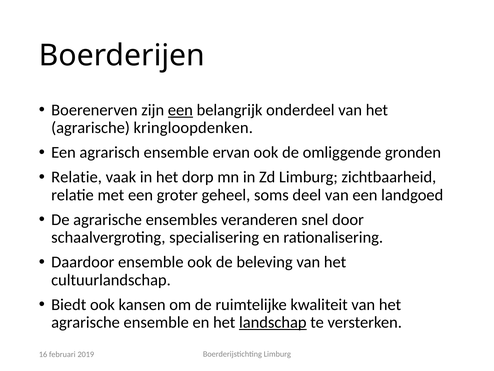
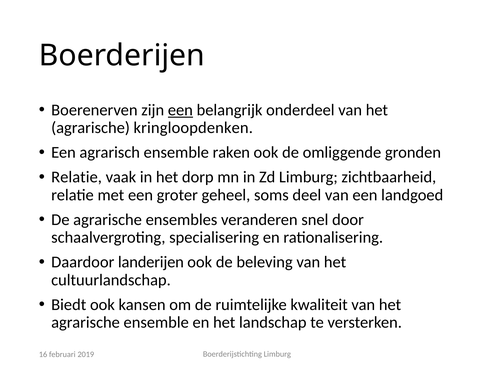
ervan: ervan -> raken
Daardoor ensemble: ensemble -> landerijen
landschap underline: present -> none
